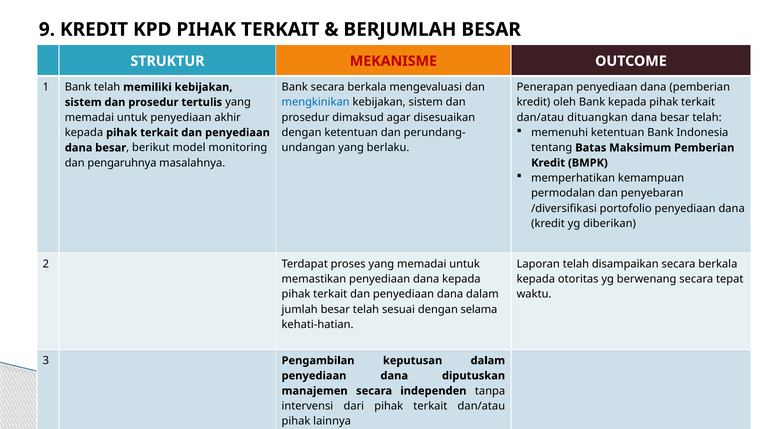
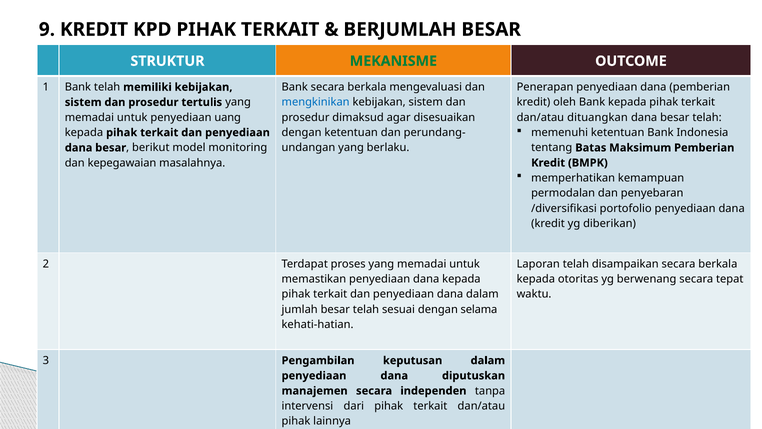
MEKANISME colour: red -> green
akhir: akhir -> uang
pengaruhnya: pengaruhnya -> kepegawaian
